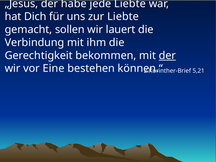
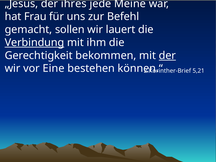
habe: habe -> ihres
jede Liebte: Liebte -> Meine
Dich: Dich -> Frau
zur Liebte: Liebte -> Befehl
Verbindung underline: none -> present
